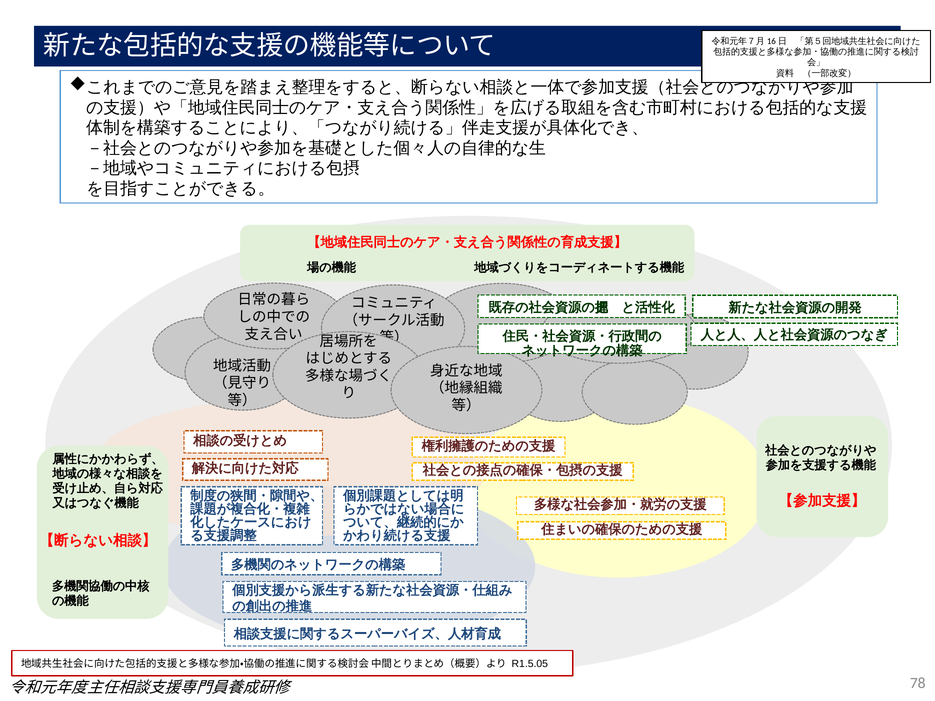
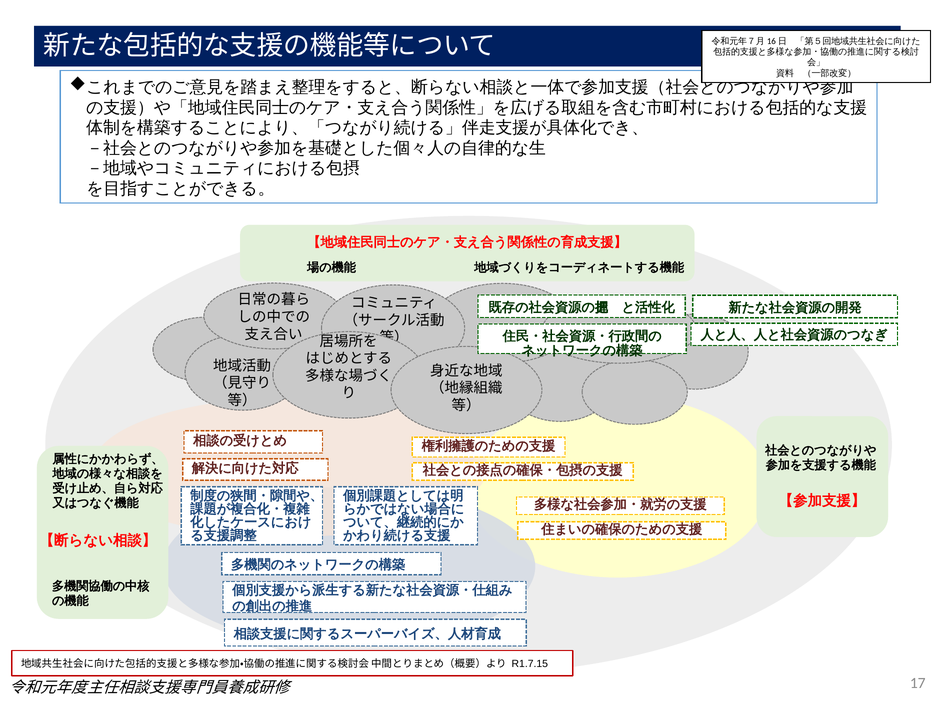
R1.5.05: R1.5.05 -> R1.7.15
78: 78 -> 17
